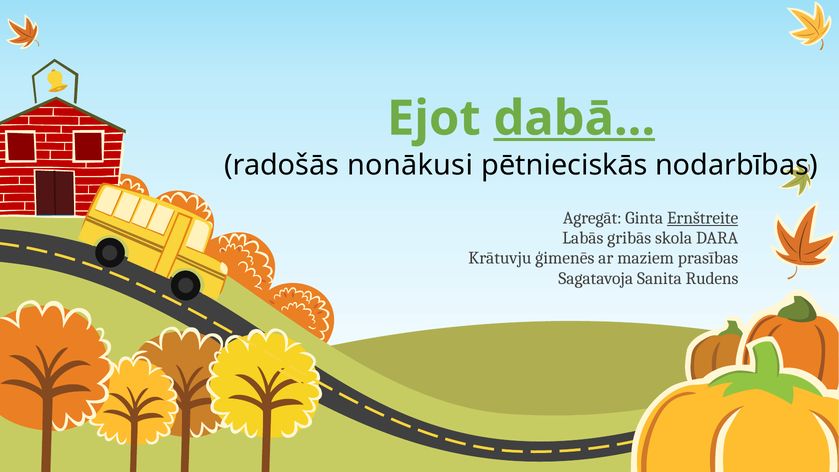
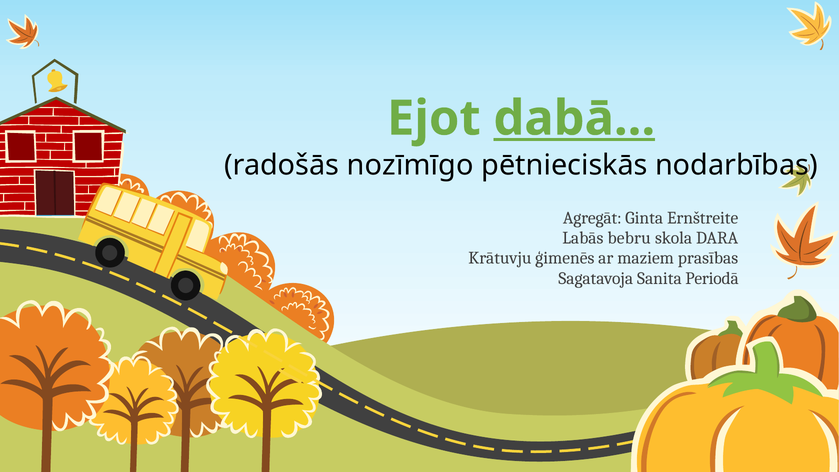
nonākusi: nonākusi -> nozīmīgo
Ernštreite underline: present -> none
gribās: gribās -> bebru
Rudens: Rudens -> Periodā
